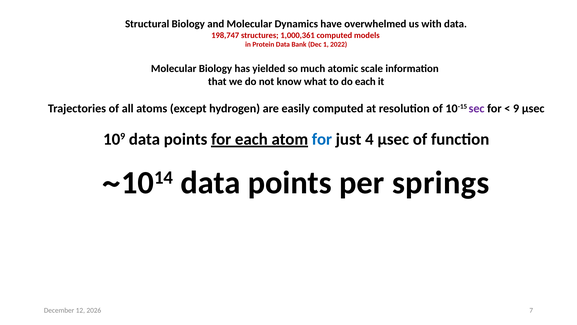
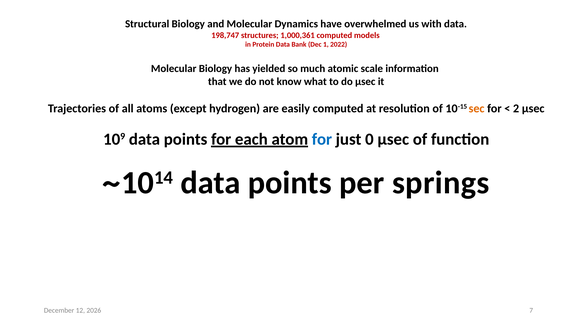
do each: each -> μsec
sec colour: purple -> orange
9: 9 -> 2
4: 4 -> 0
